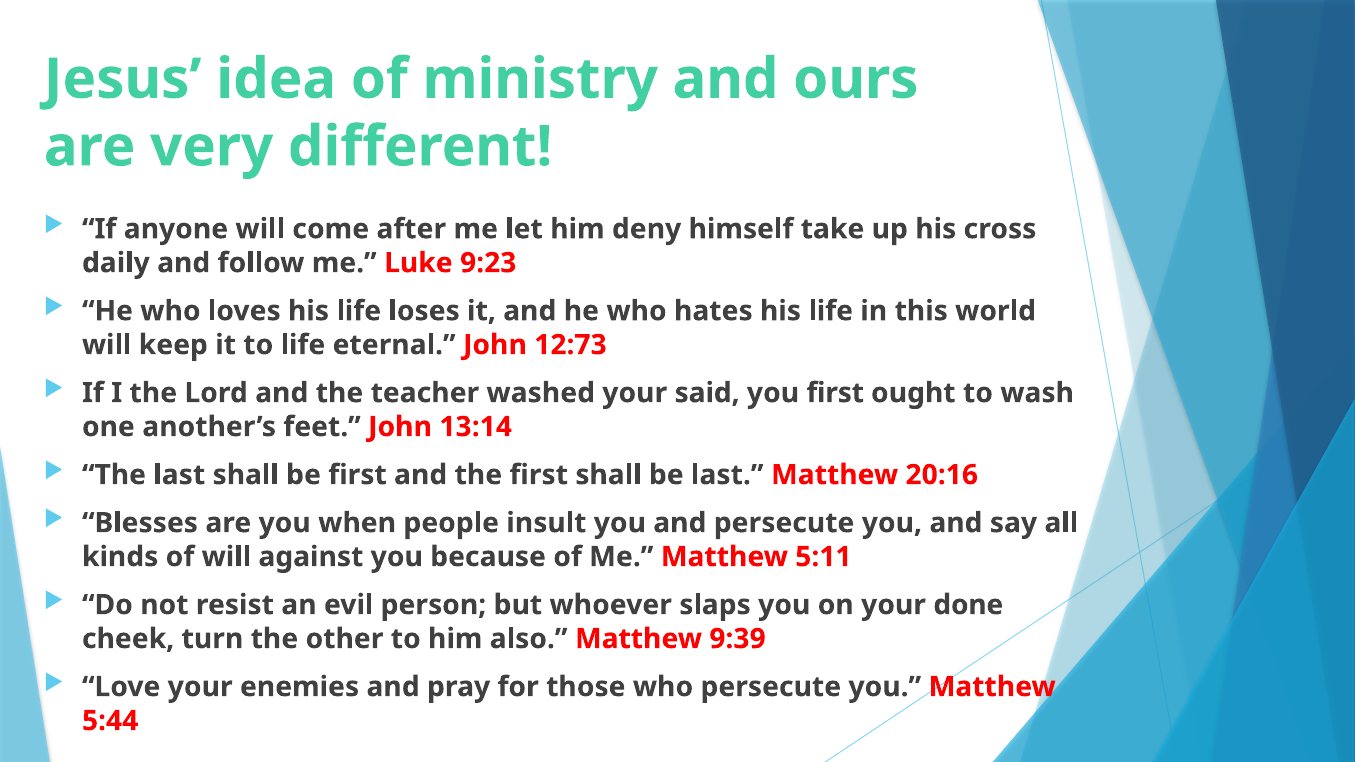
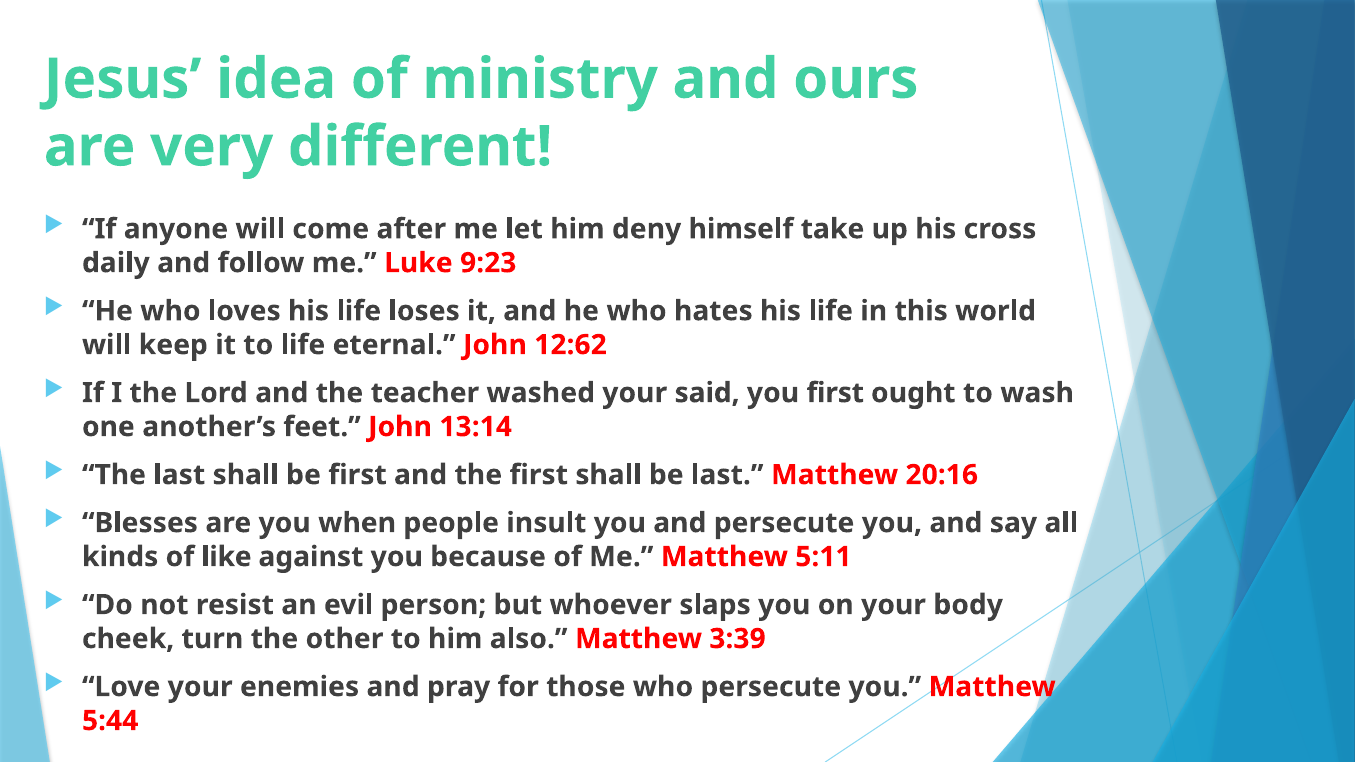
12:73: 12:73 -> 12:62
of will: will -> like
done: done -> body
9:39: 9:39 -> 3:39
